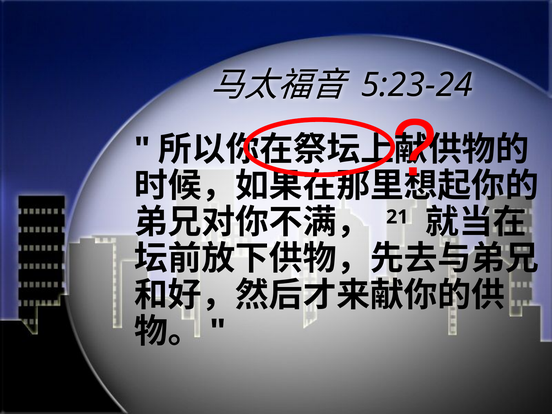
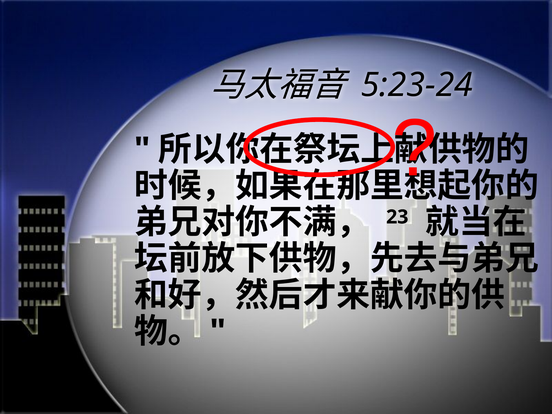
21: 21 -> 23
